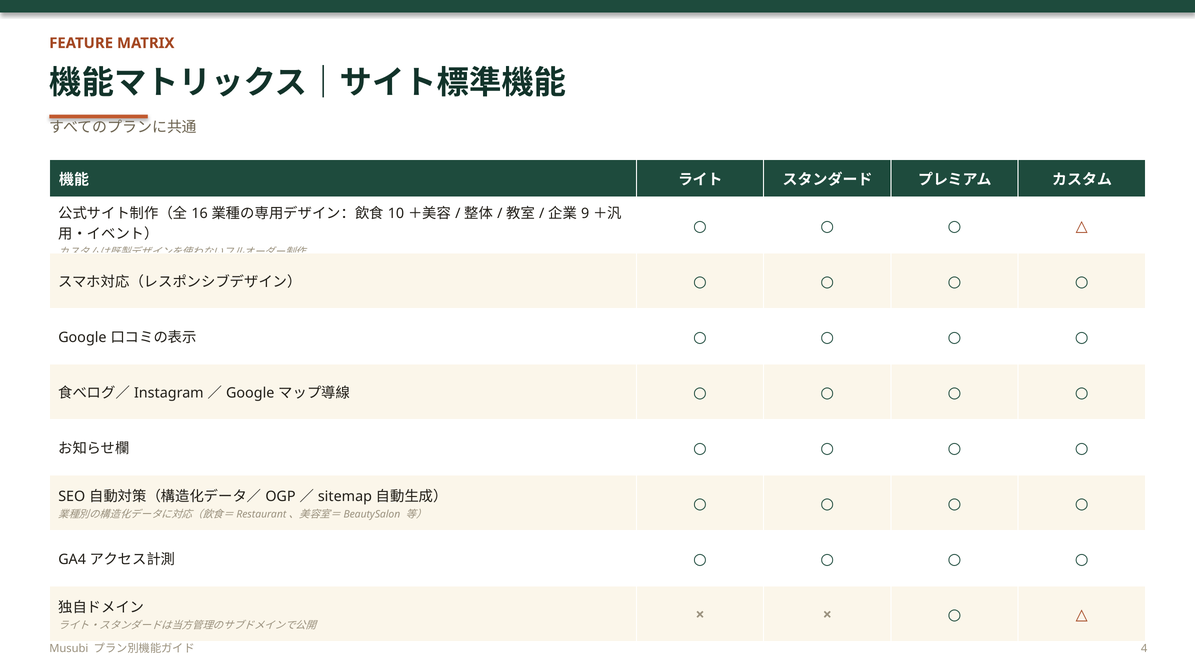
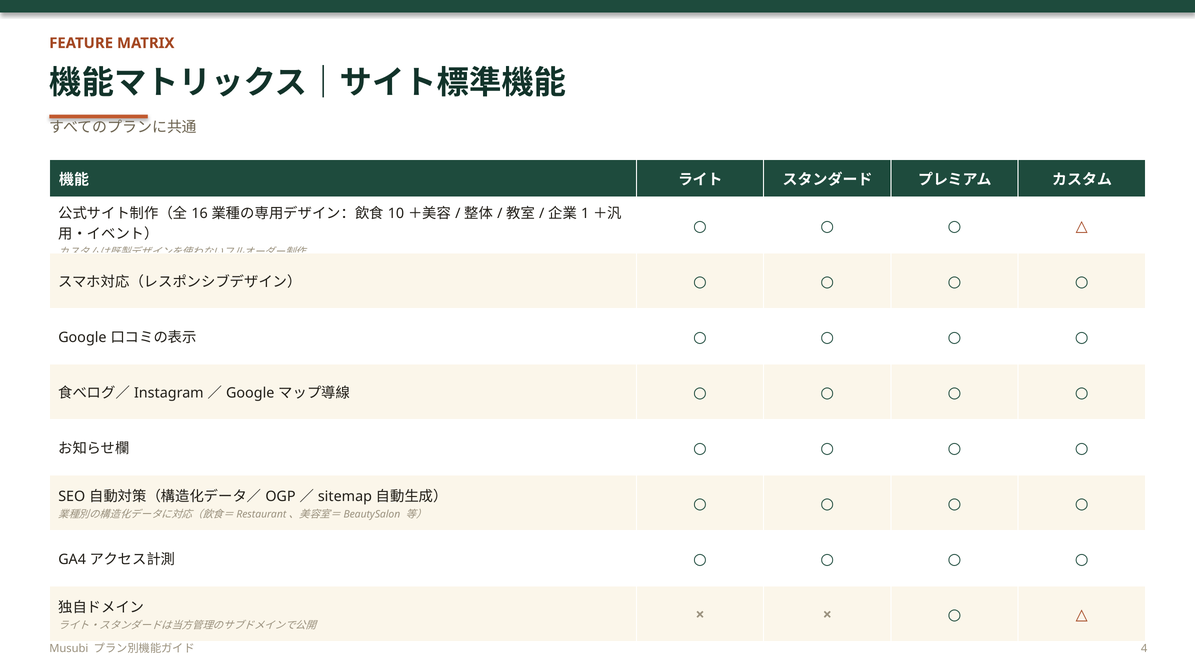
9: 9 -> 1
